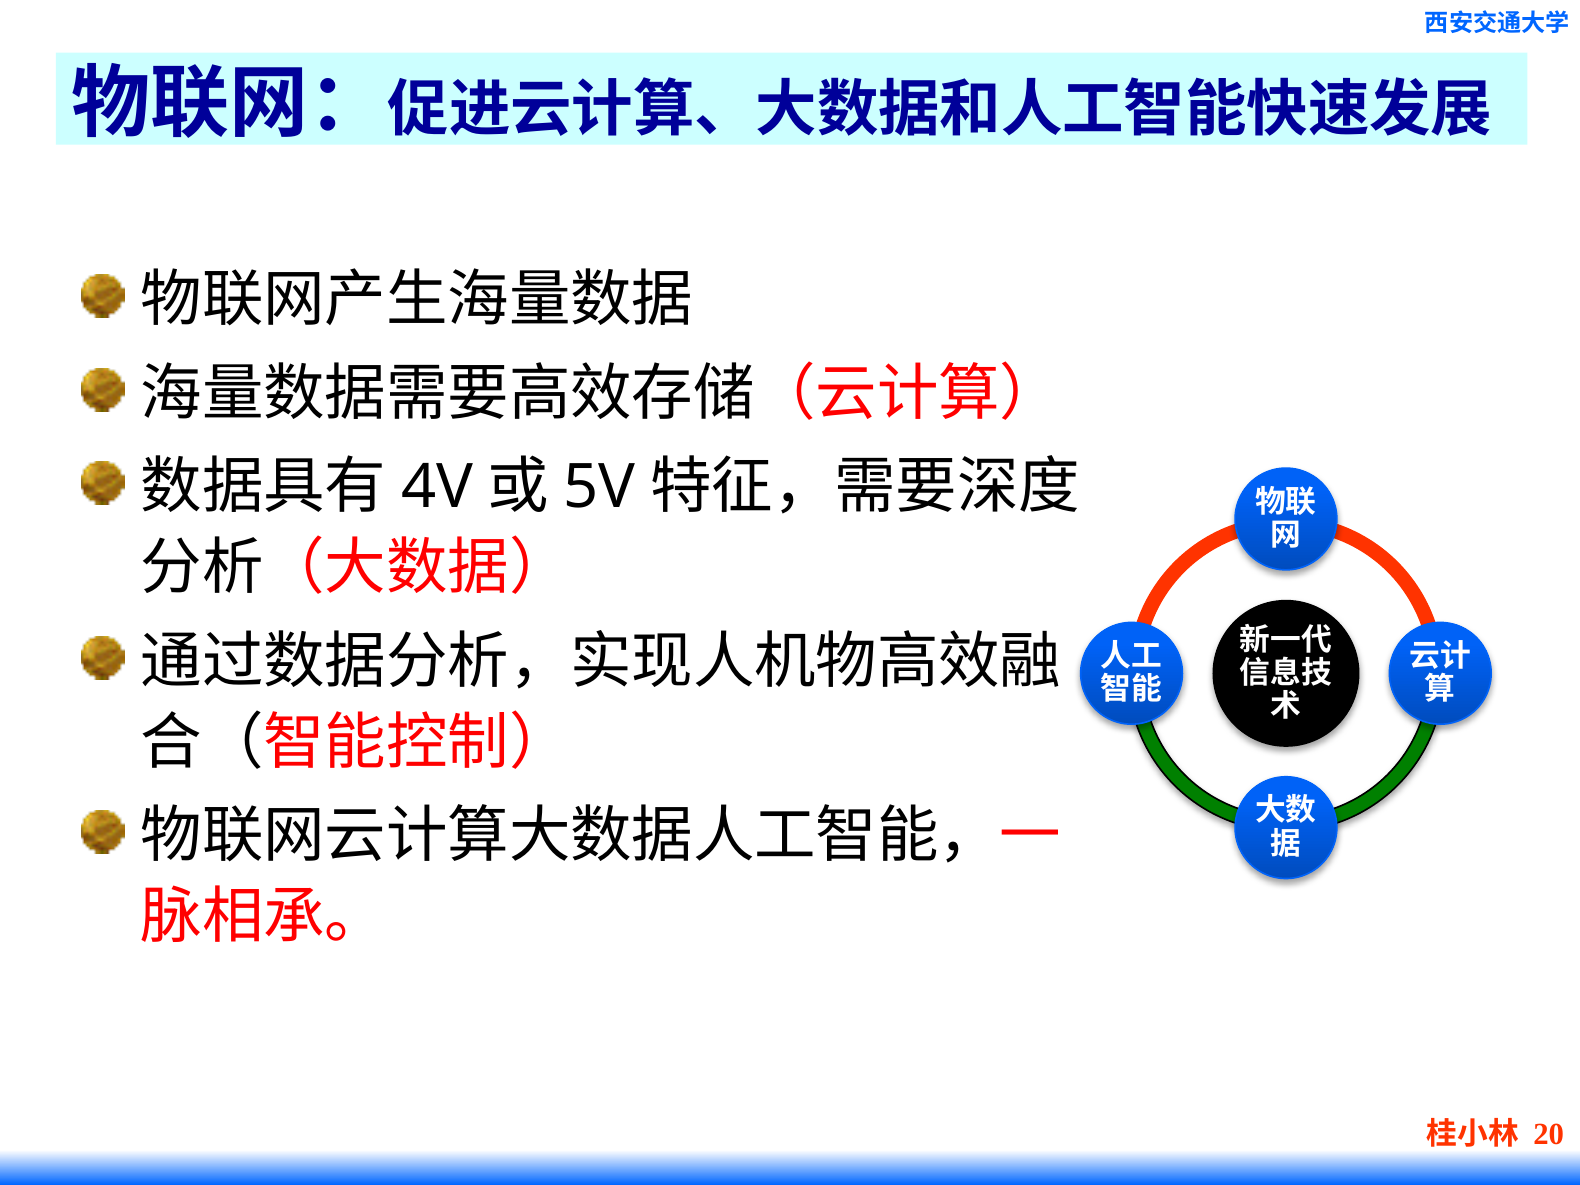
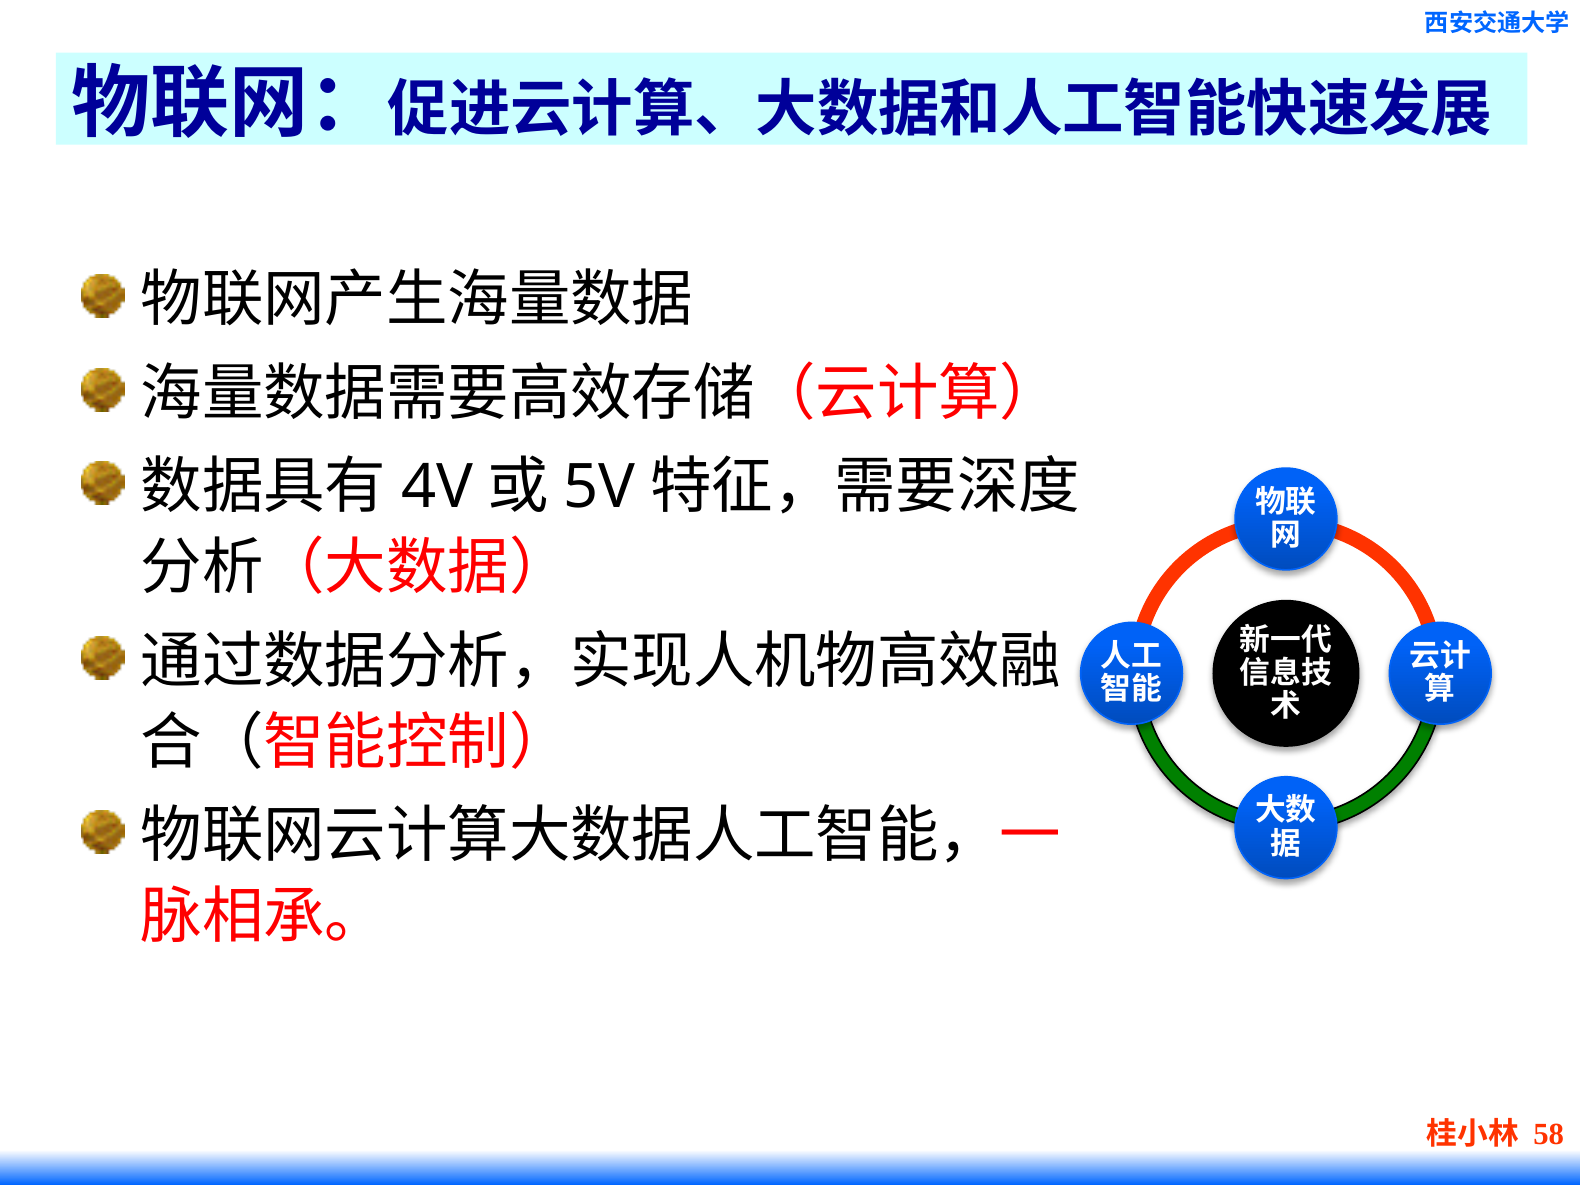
20: 20 -> 58
